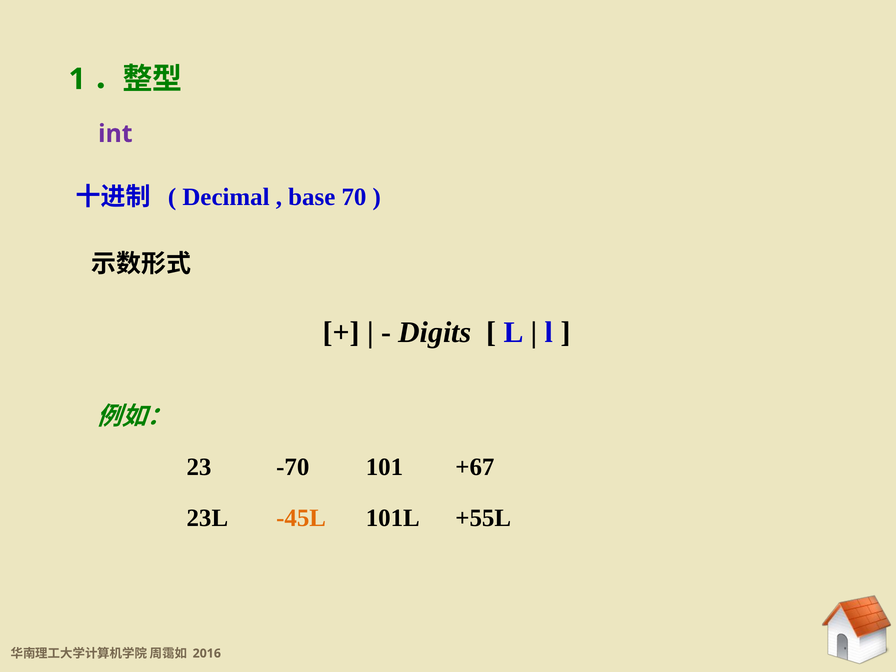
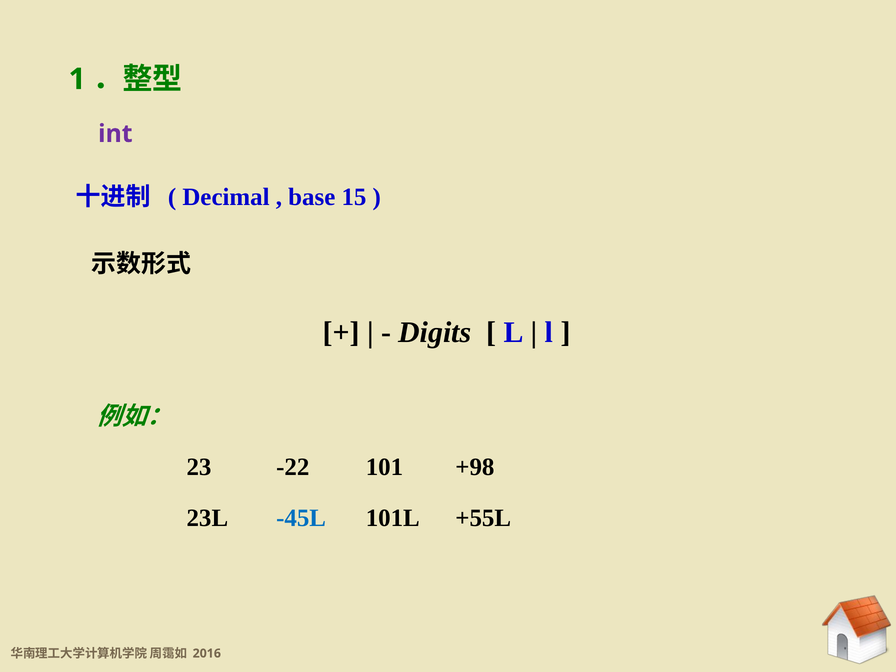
70: 70 -> 15
-70: -70 -> -22
+67: +67 -> +98
-45L colour: orange -> blue
